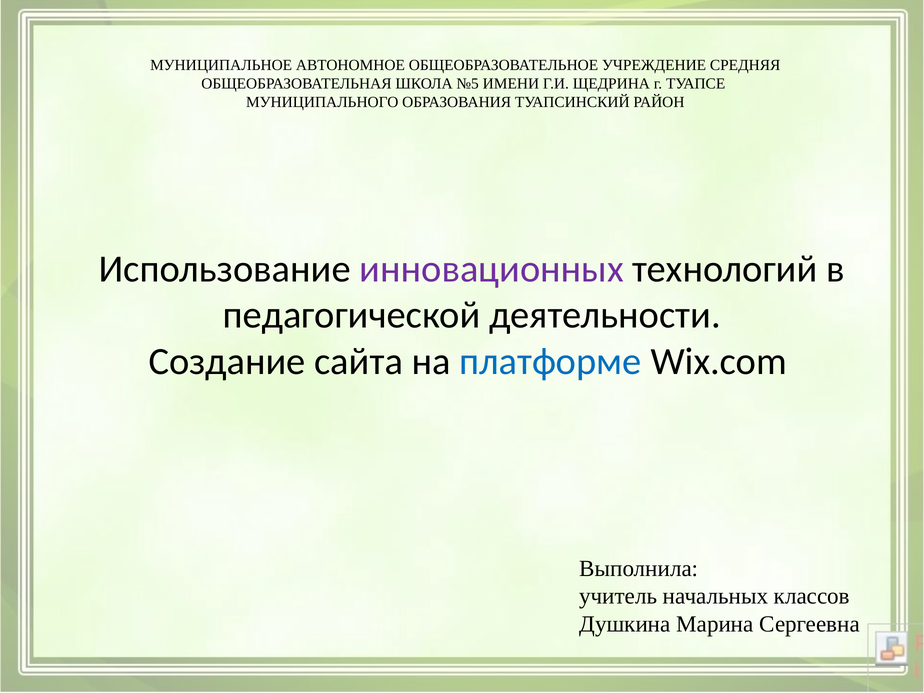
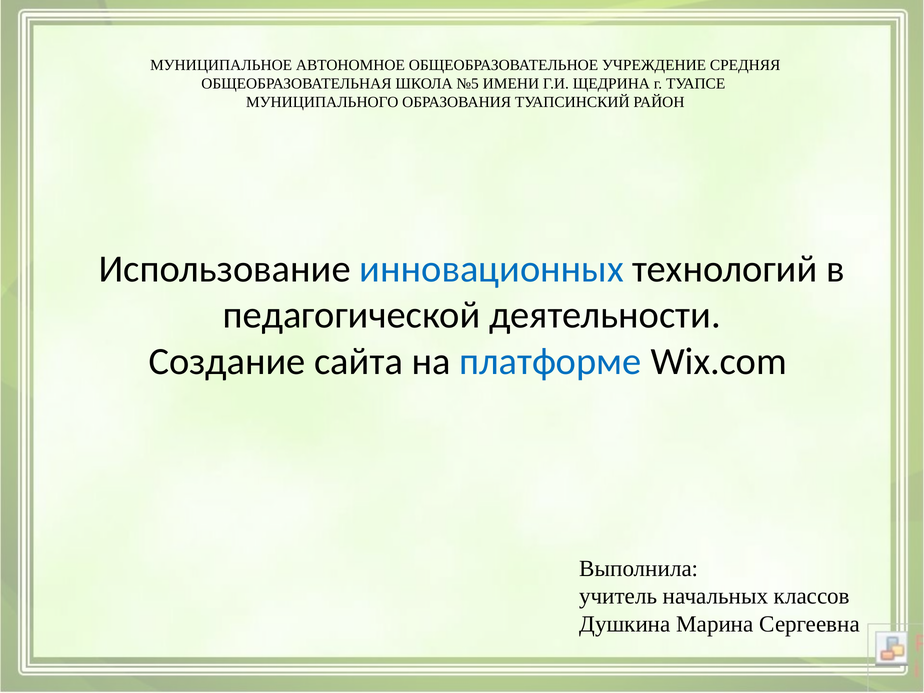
инновационных colour: purple -> blue
